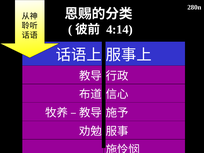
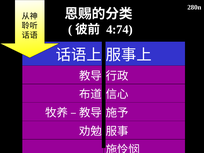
4:14: 4:14 -> 4:74
